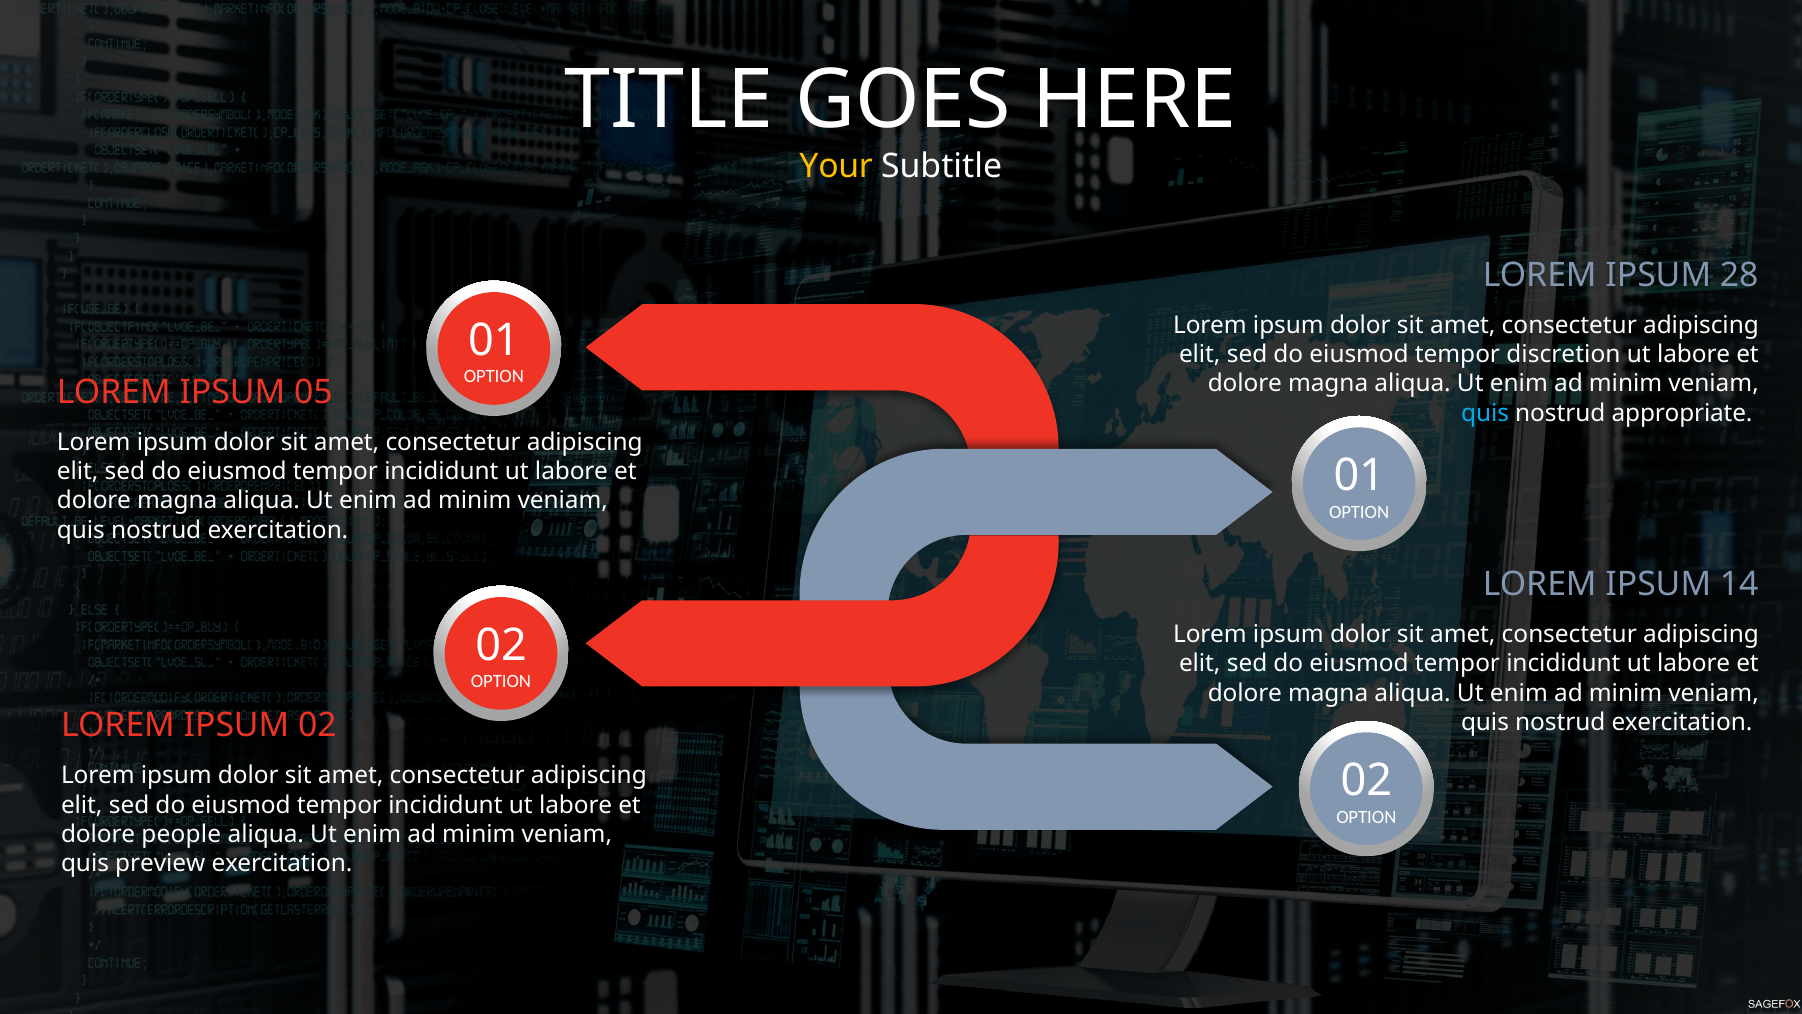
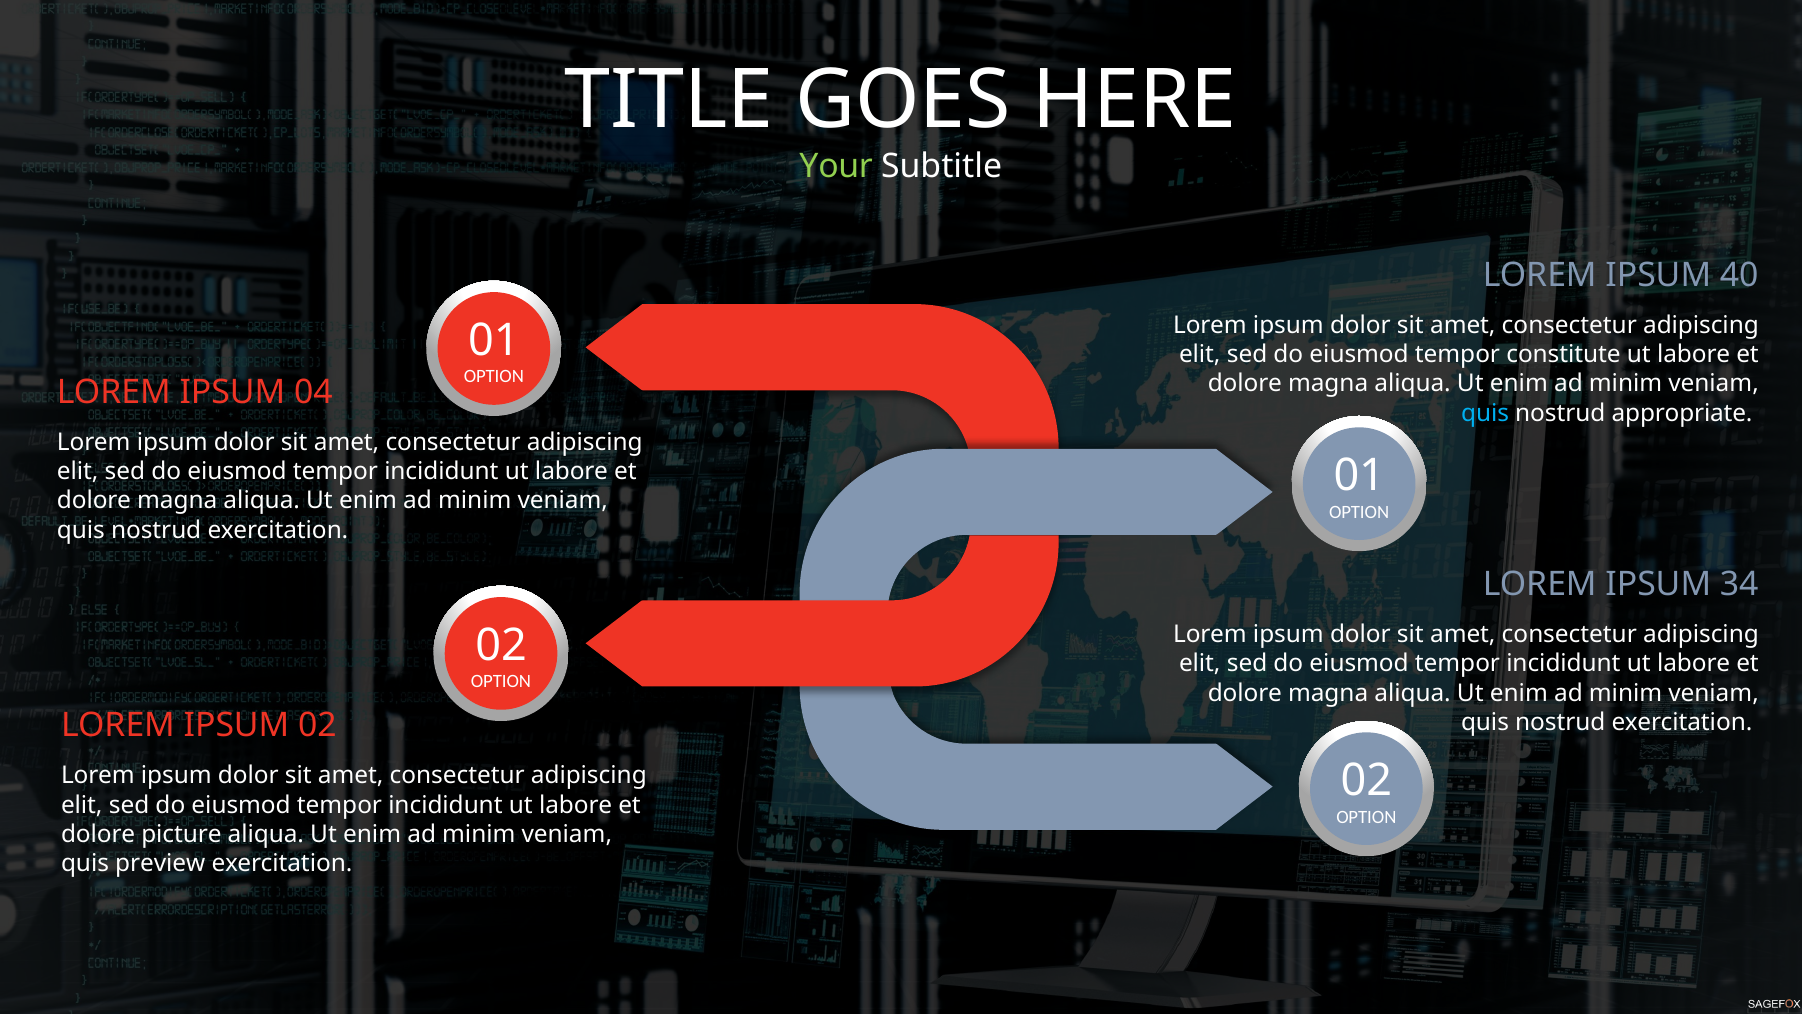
Your colour: yellow -> light green
28: 28 -> 40
discretion: discretion -> constitute
05: 05 -> 04
14: 14 -> 34
people: people -> picture
